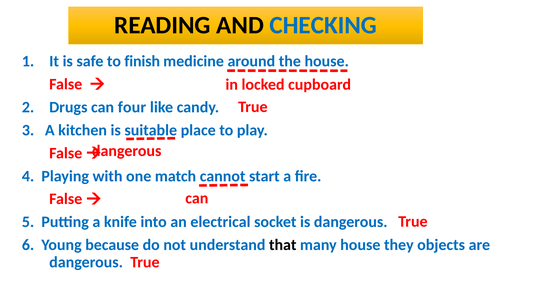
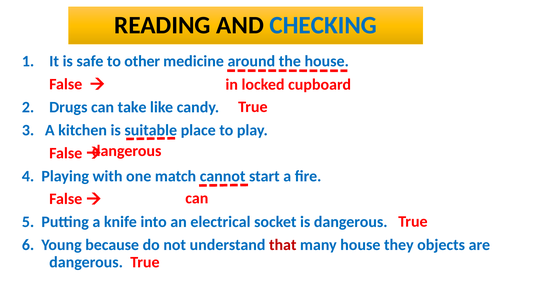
finish: finish -> other
four: four -> take
that colour: black -> red
